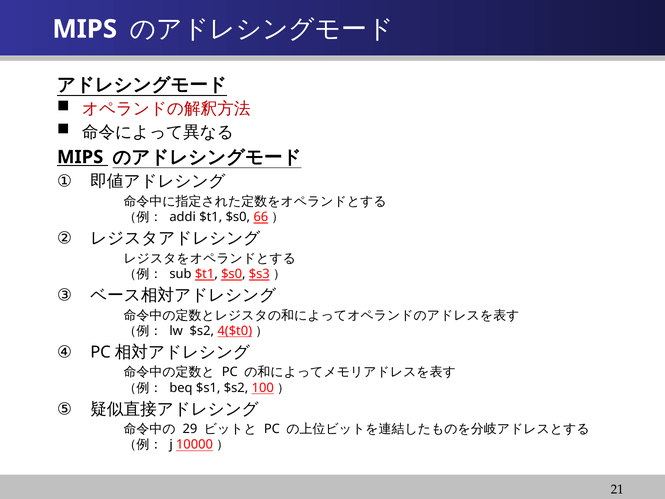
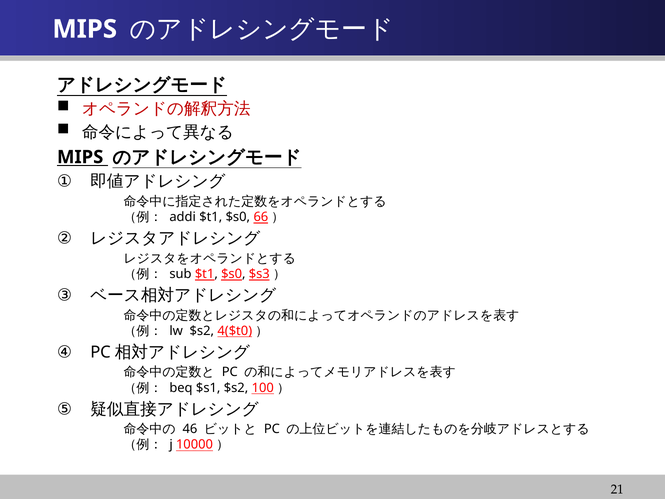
29: 29 -> 46
